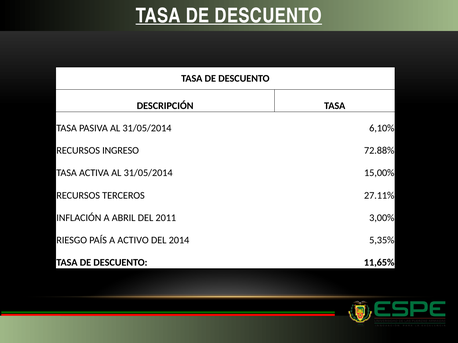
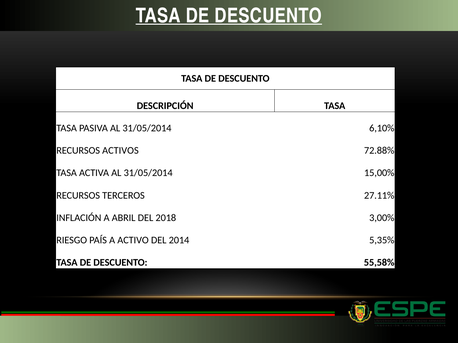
INGRESO: INGRESO -> ACTIVOS
2011: 2011 -> 2018
11,65%: 11,65% -> 55,58%
